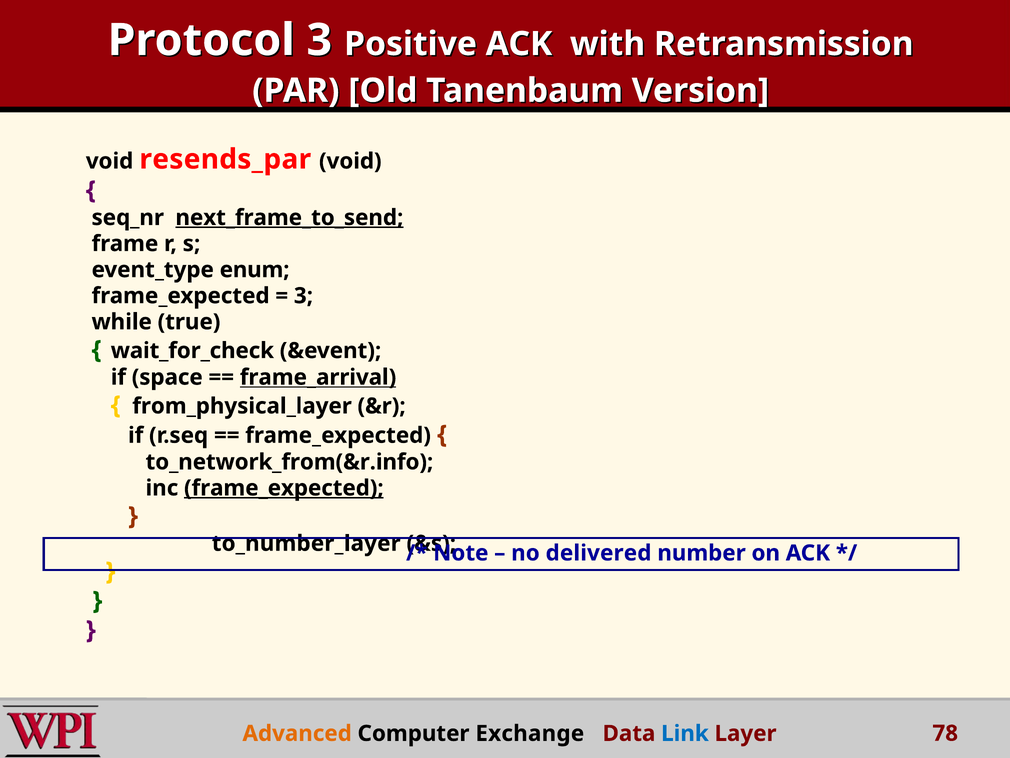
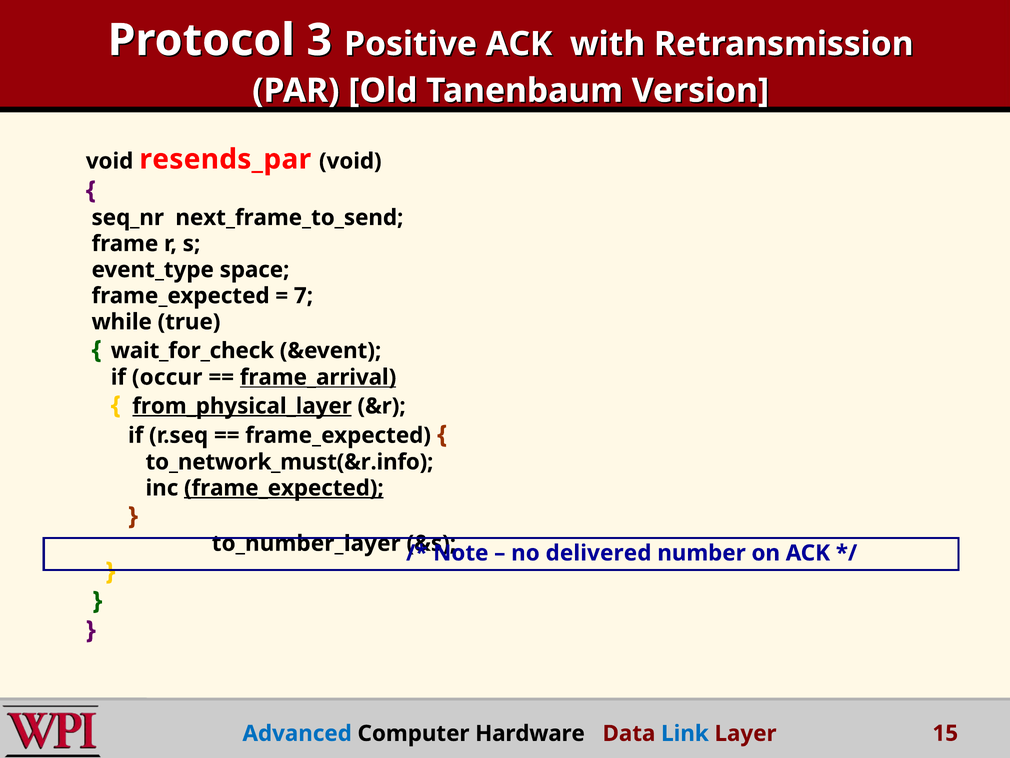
next_frame_to_send underline: present -> none
enum: enum -> space
3 at (303, 296): 3 -> 7
space: space -> occur
from_physical_layer underline: none -> present
to_network_from(&r.info: to_network_from(&r.info -> to_network_must(&r.info
Advanced colour: orange -> blue
Exchange: Exchange -> Hardware
78: 78 -> 15
